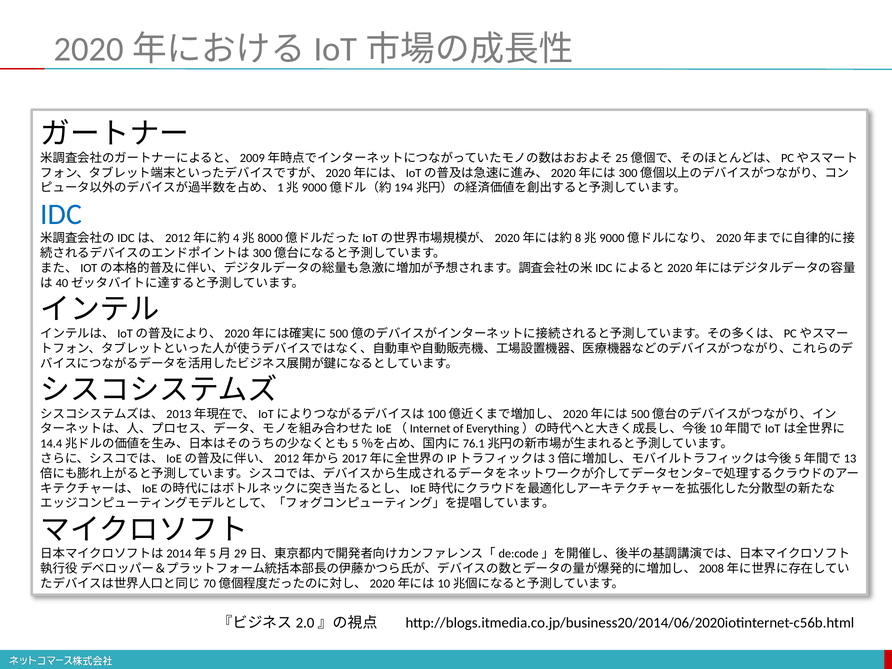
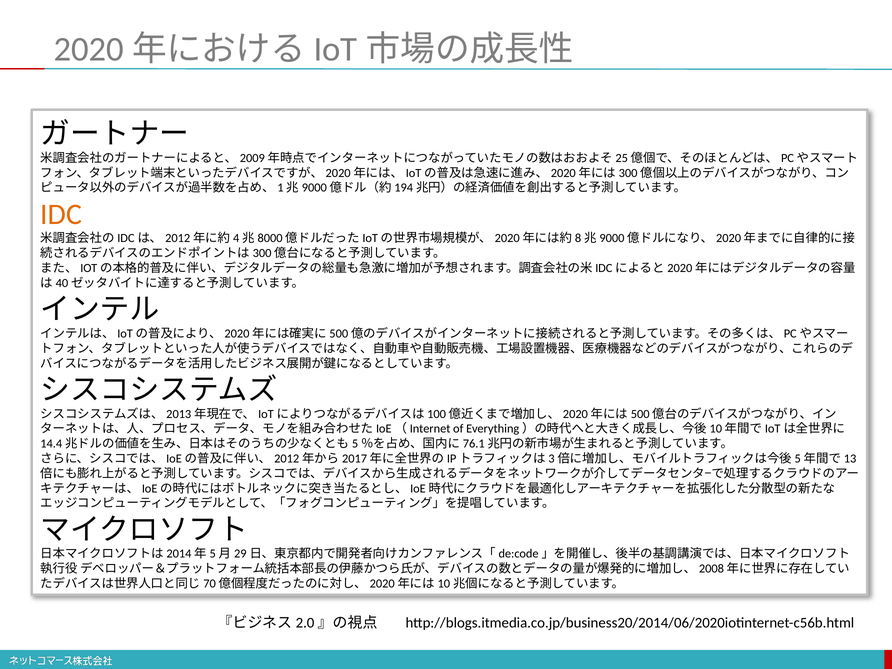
IDC colour: blue -> orange
